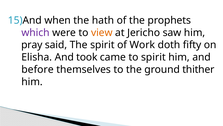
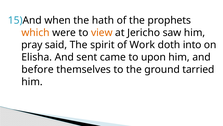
which colour: purple -> orange
fifty: fifty -> into
took: took -> sent
to spirit: spirit -> upon
thither: thither -> tarried
